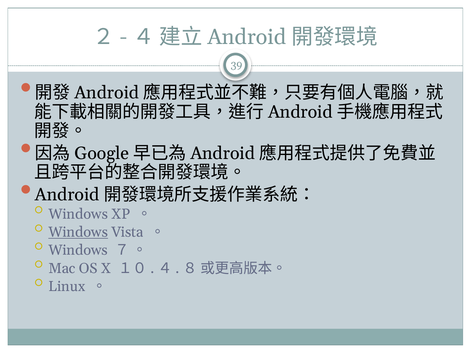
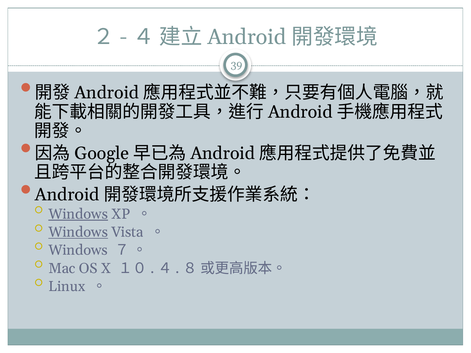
Windows at (78, 214) underline: none -> present
